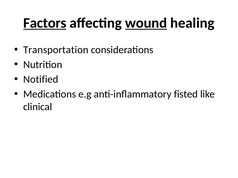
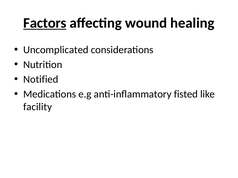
wound underline: present -> none
Transportation: Transportation -> Uncomplicated
clinical: clinical -> facility
